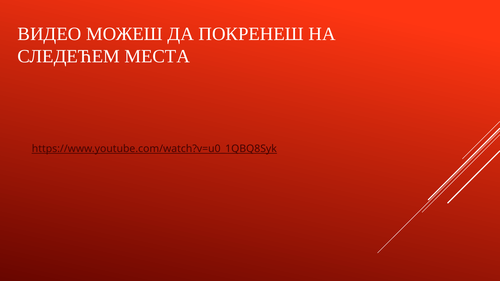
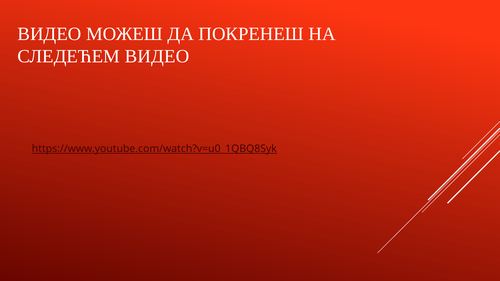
СЛЕДЕЋЕМ МЕСТА: МЕСТА -> ВИДЕО
